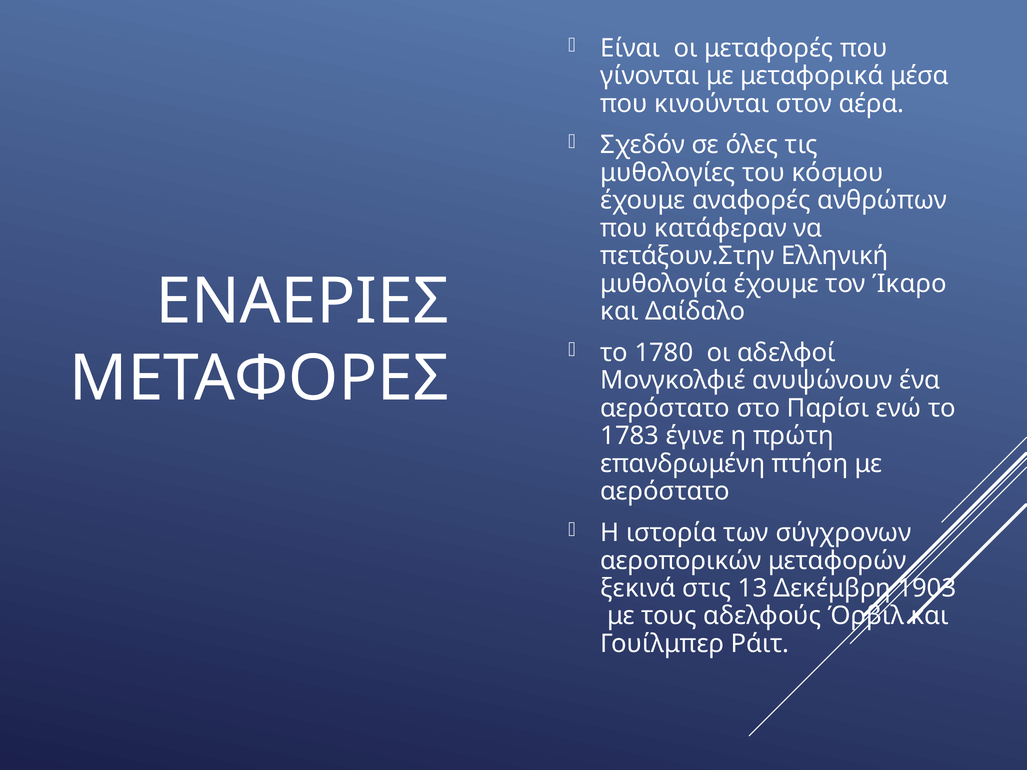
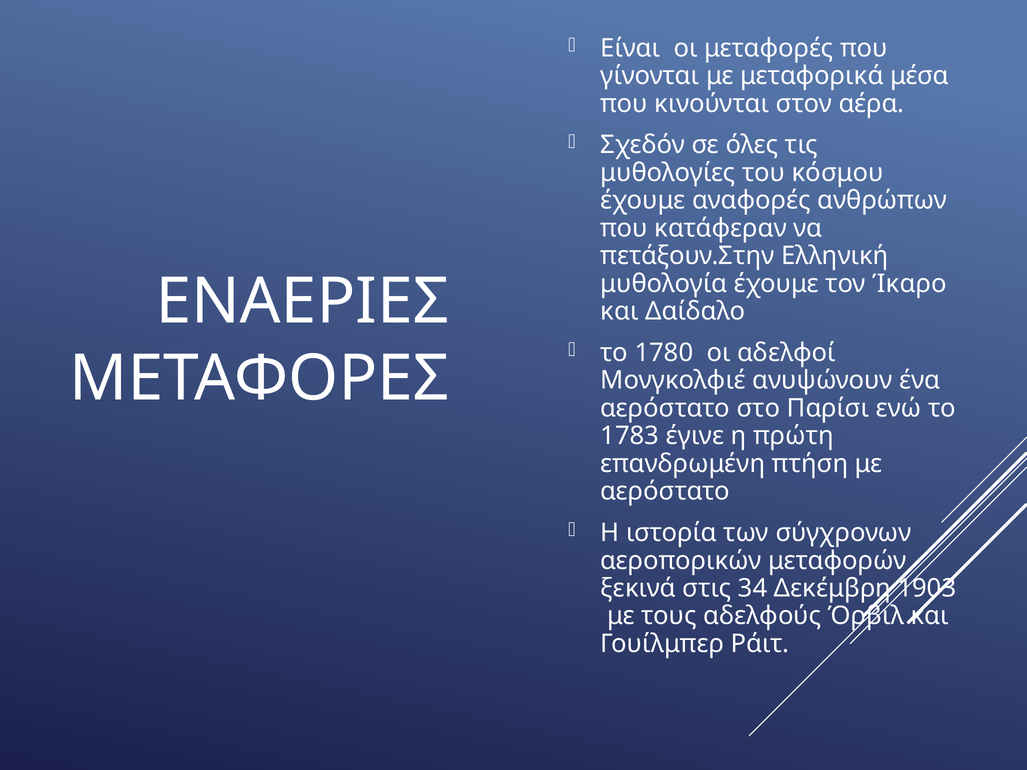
13: 13 -> 34
